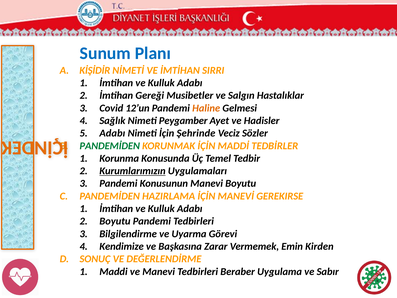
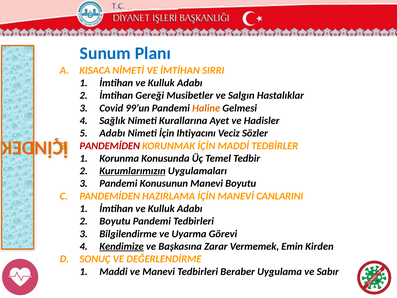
KİŞİDİR: KİŞİDİR -> KISACA
12’un: 12’un -> 99’un
Peygamber: Peygamber -> Kurallarına
Şehrinde: Şehrinde -> Ihtiyacını
PANDEMİDEN at (110, 146) colour: green -> red
GEREKIRSE: GEREKIRSE -> CANLARINI
Kendimize underline: none -> present
